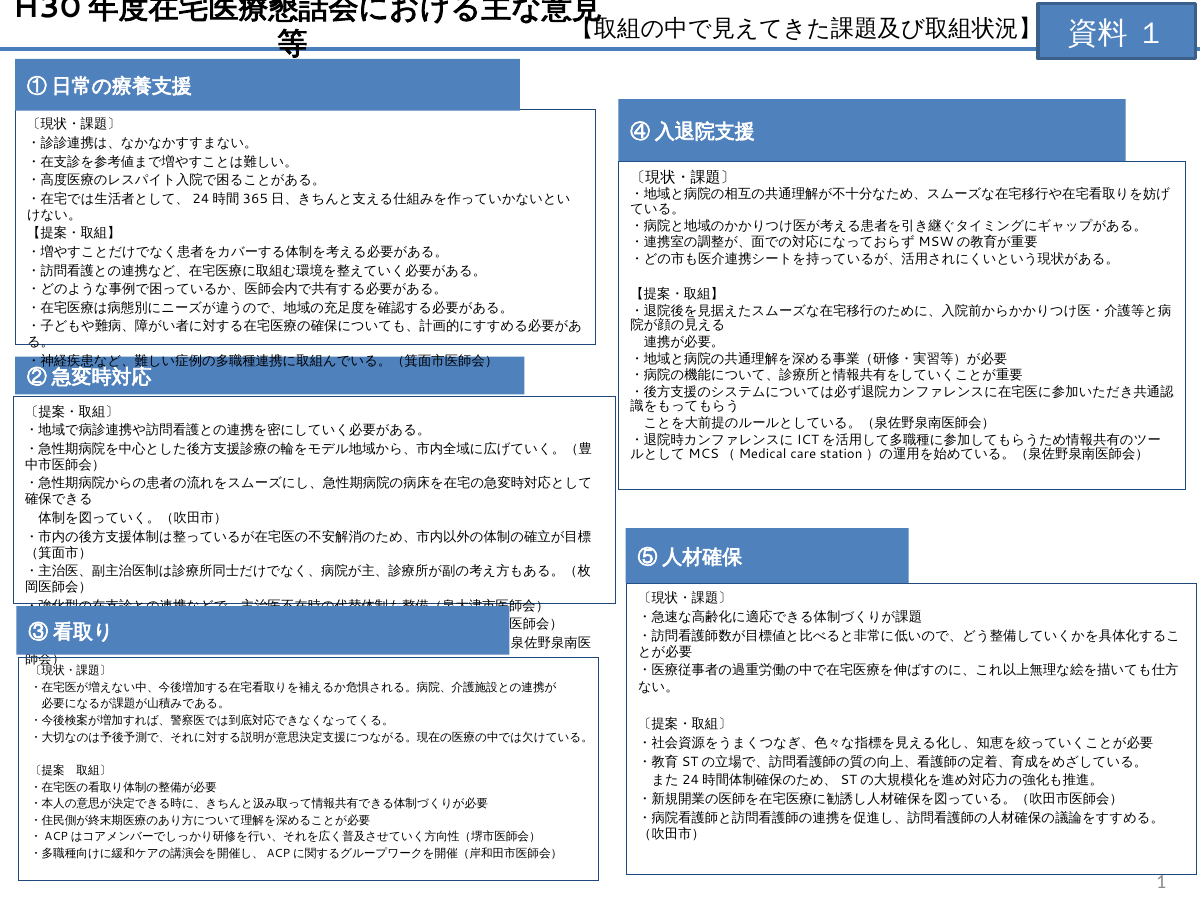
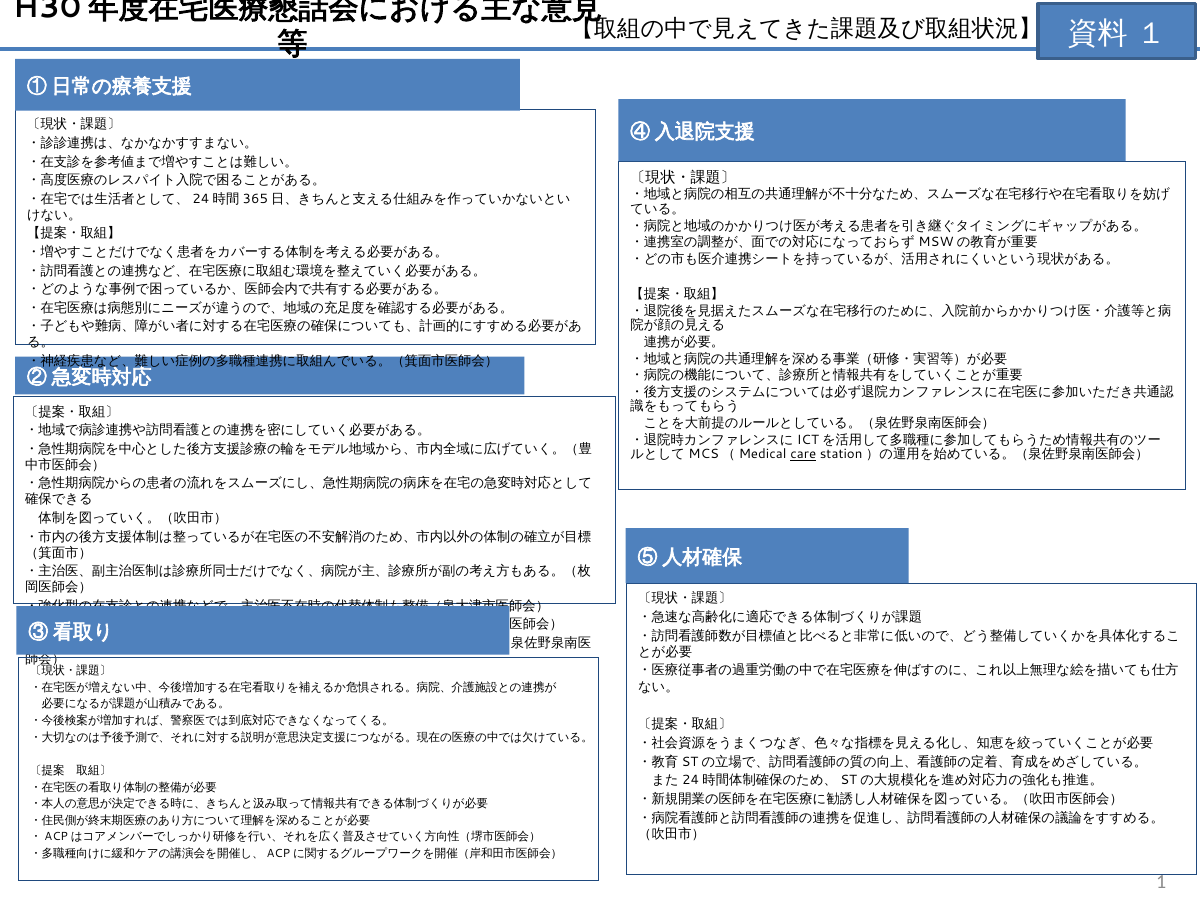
care underline: none -> present
